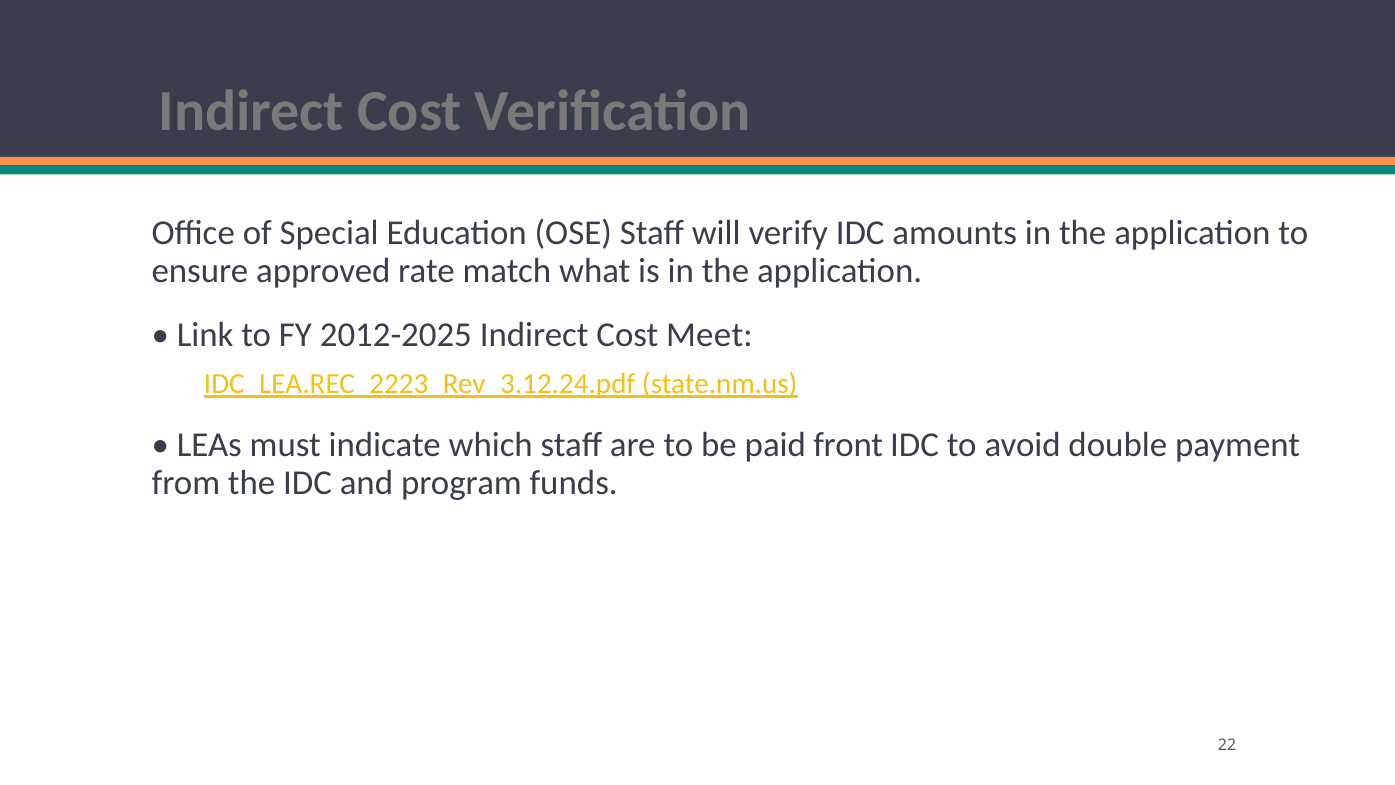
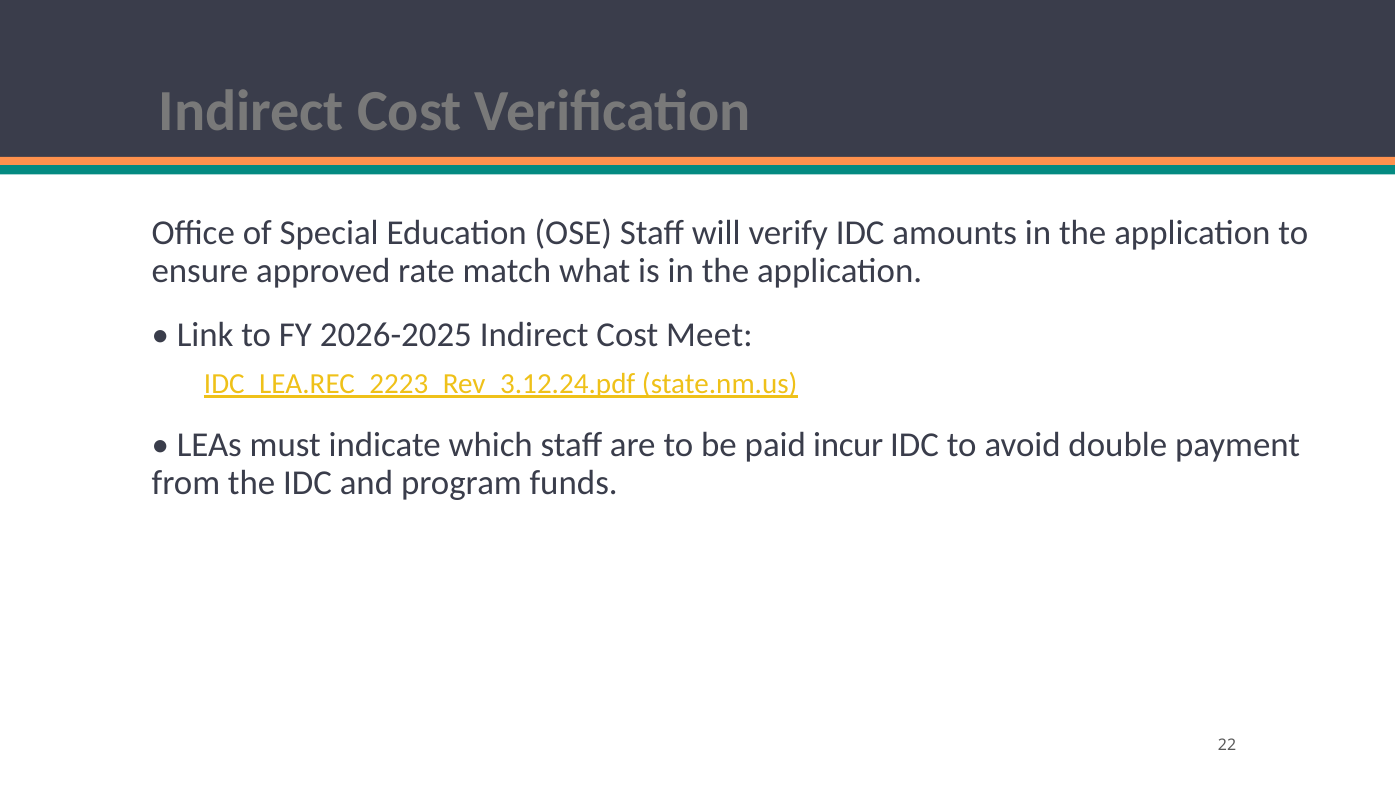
2012-2025: 2012-2025 -> 2026-2025
front: front -> incur
